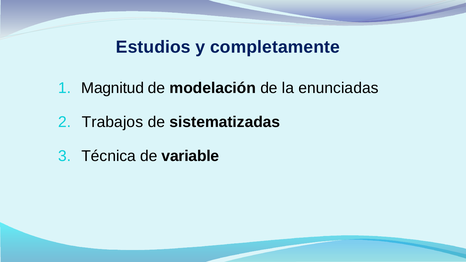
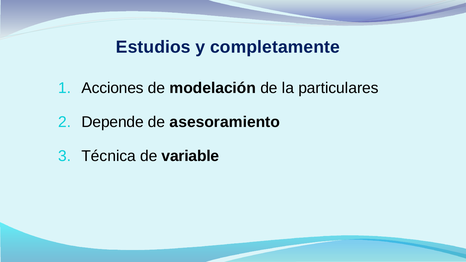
Magnitud: Magnitud -> Acciones
enunciadas: enunciadas -> particulares
Trabajos: Trabajos -> Depende
sistematizadas: sistematizadas -> asesoramiento
